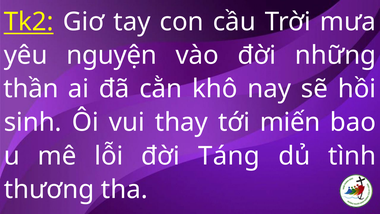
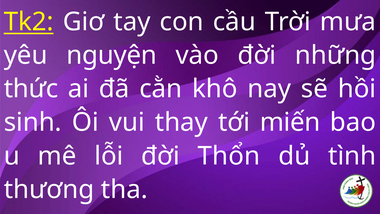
thần: thần -> thức
Táng: Táng -> Thổn
